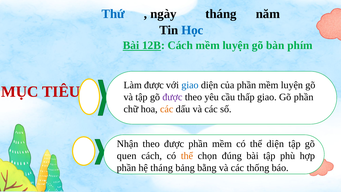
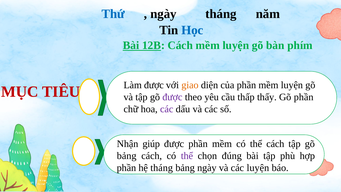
giao at (190, 85) colour: blue -> orange
thấp giao: giao -> thấy
các at (167, 109) colour: orange -> purple
Nhận theo: theo -> giúp
thể diện: diện -> cách
quen at (127, 156): quen -> bảng
thể at (187, 156) colour: orange -> purple
bảng bằng: bằng -> ngày
các thống: thống -> luyện
